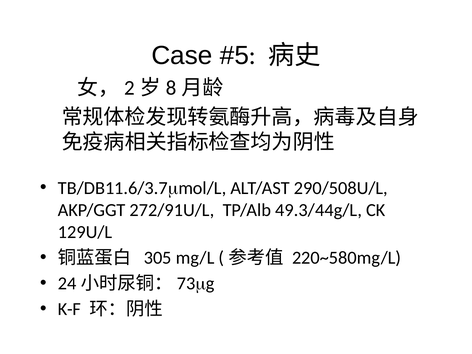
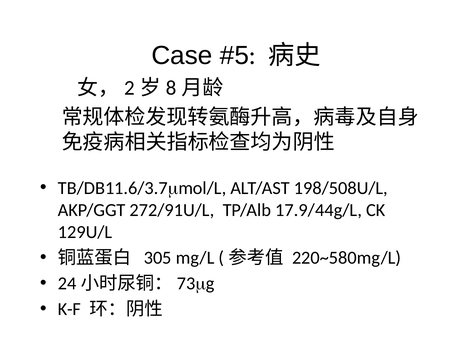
290/508U/L: 290/508U/L -> 198/508U/L
49.3/44g/L: 49.3/44g/L -> 17.9/44g/L
